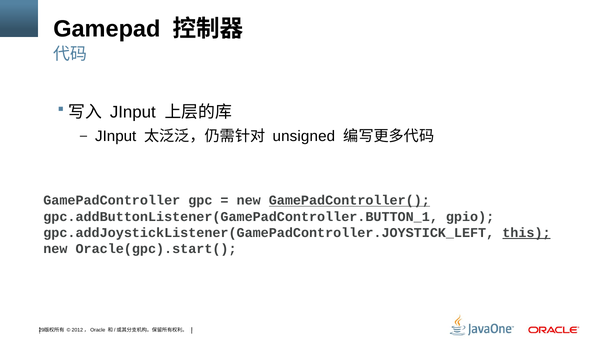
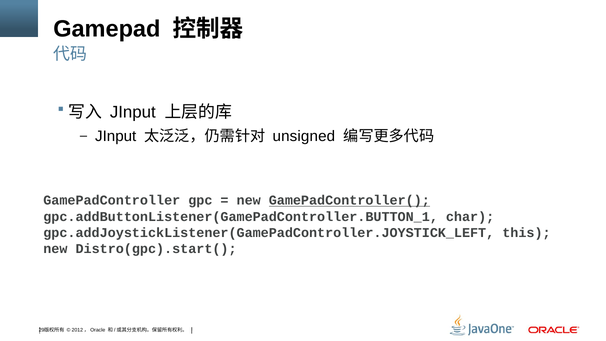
gpio: gpio -> char
this underline: present -> none
Oracle(gpc).start(: Oracle(gpc).start( -> Distro(gpc).start(
